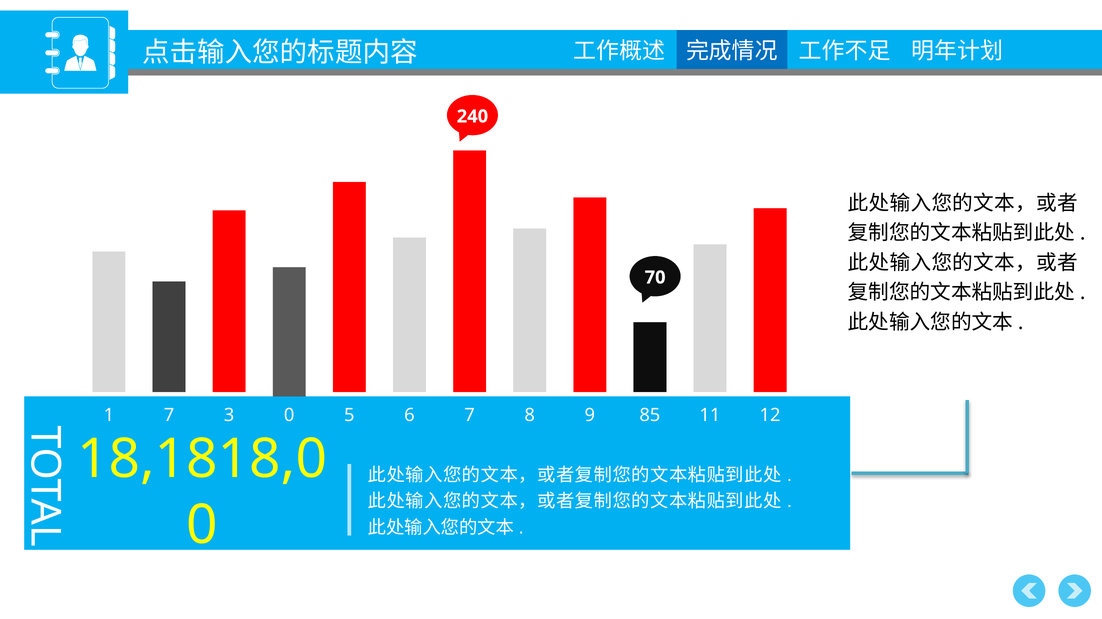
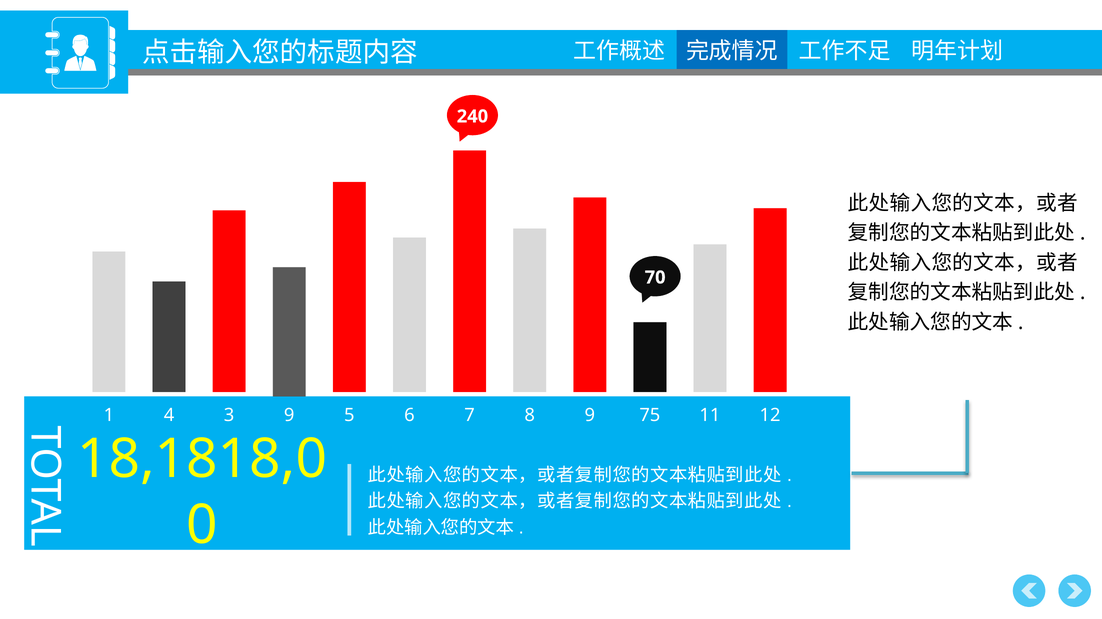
1 7: 7 -> 4
3 0: 0 -> 9
85: 85 -> 75
